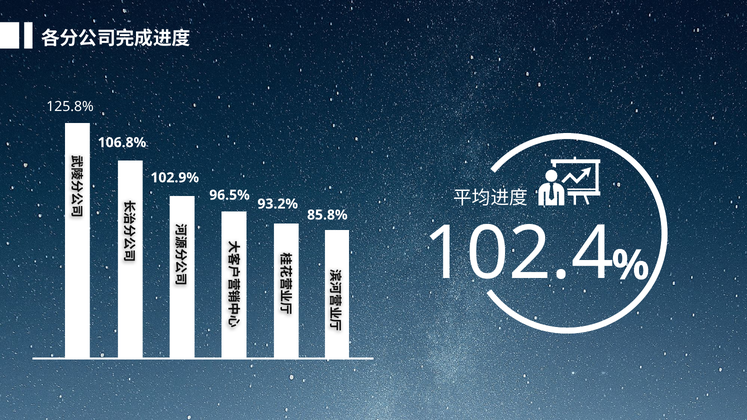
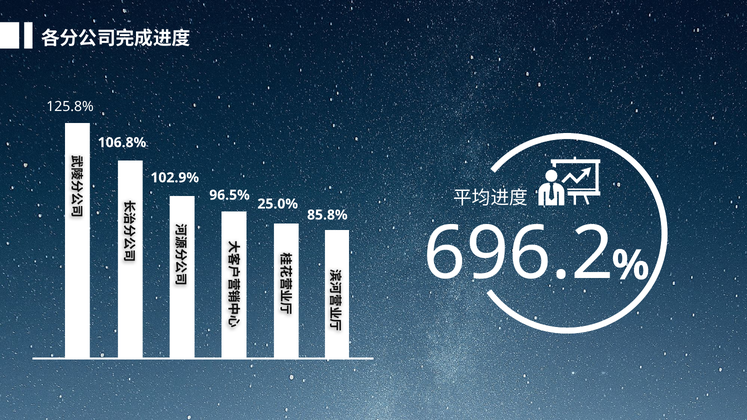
93.2%: 93.2% -> 25.0%
102.4: 102.4 -> 696.2
